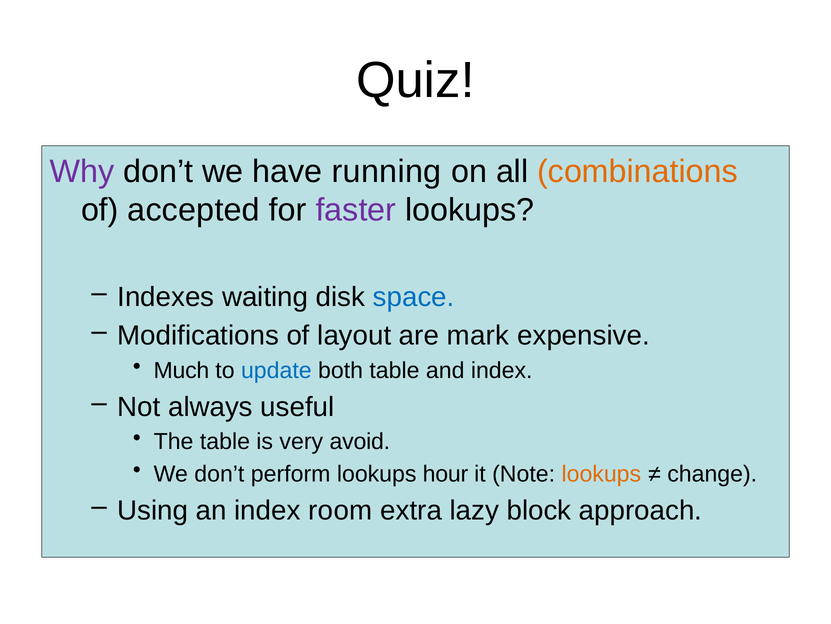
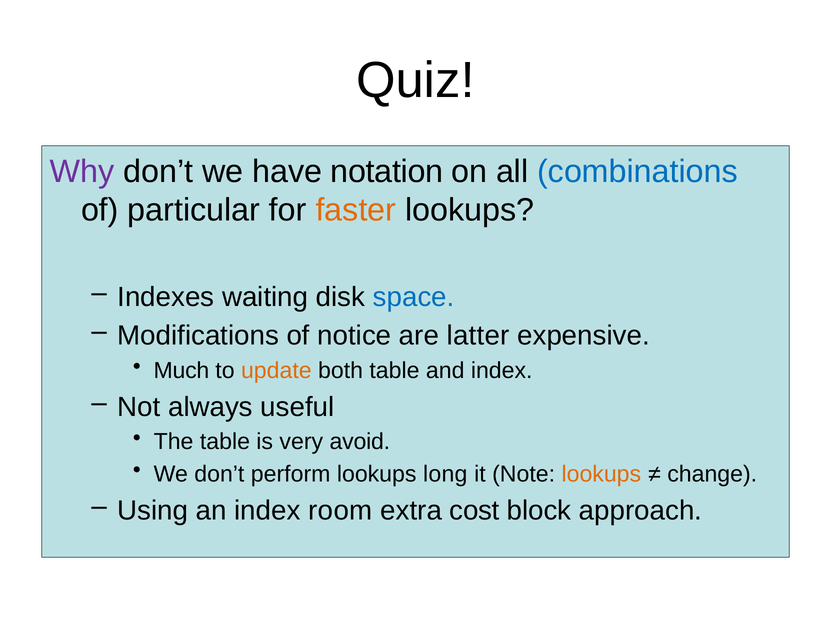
running: running -> notation
combinations colour: orange -> blue
accepted: accepted -> particular
faster colour: purple -> orange
layout: layout -> notice
mark: mark -> latter
update colour: blue -> orange
hour: hour -> long
lazy: lazy -> cost
